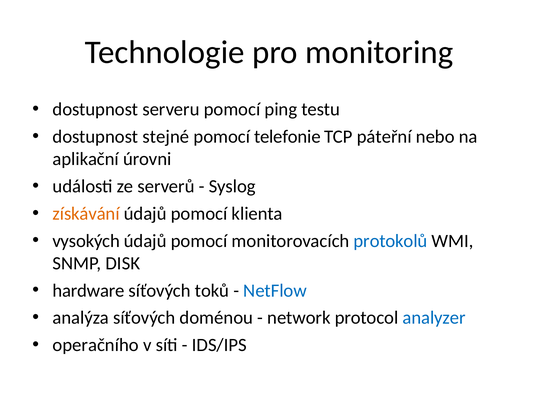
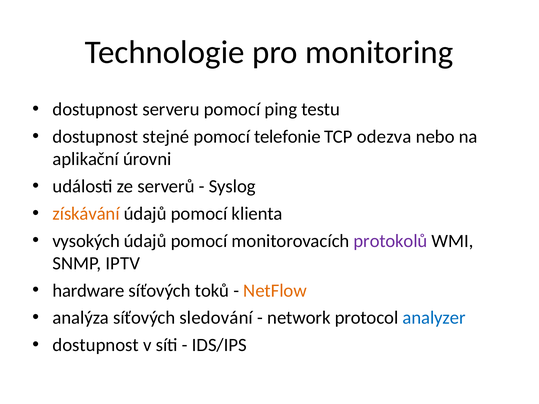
páteřní: páteřní -> odezva
protokolů colour: blue -> purple
DISK: DISK -> IPTV
NetFlow colour: blue -> orange
doménou: doménou -> sledování
operačního at (96, 345): operačního -> dostupnost
